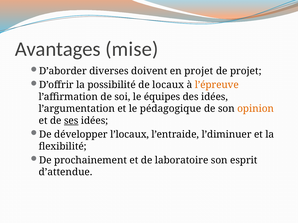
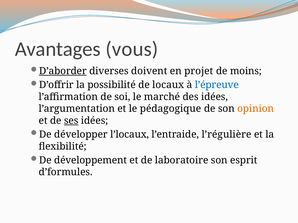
mise: mise -> vous
D’aborder underline: none -> present
de projet: projet -> moins
l’épreuve colour: orange -> blue
équipes: équipes -> marché
l’diminuer: l’diminuer -> l’régulière
prochainement: prochainement -> développement
d’attendue: d’attendue -> d’formules
